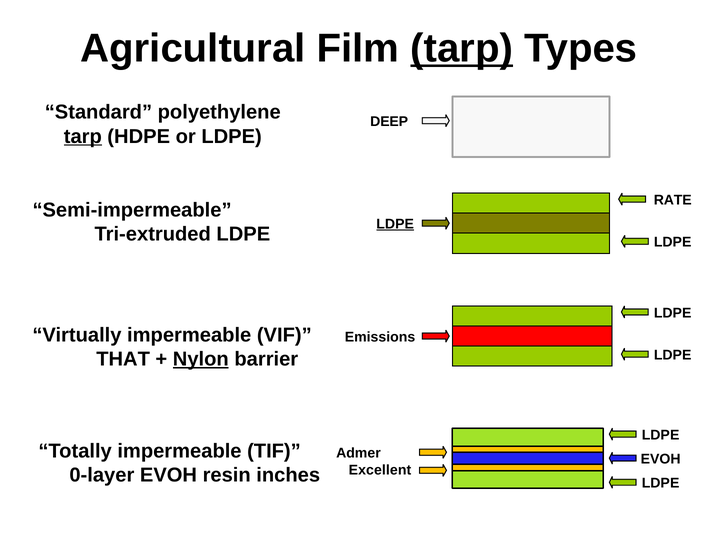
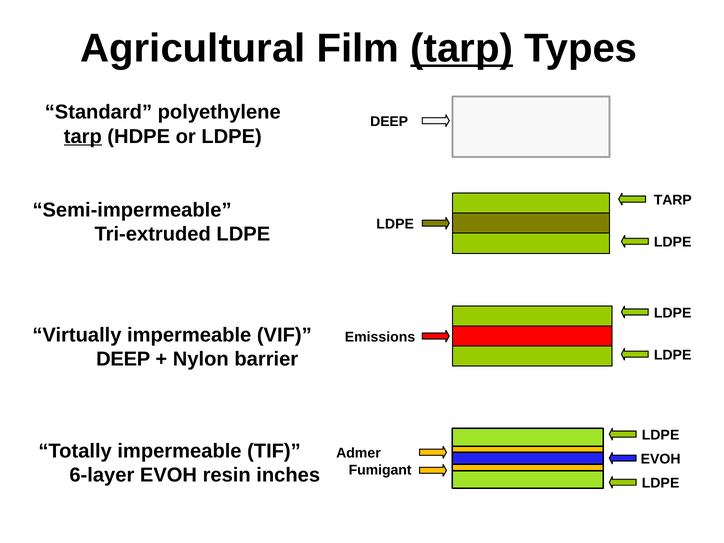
RATE at (673, 200): RATE -> TARP
LDPE at (395, 224) underline: present -> none
THAT at (123, 359): THAT -> DEEP
Nylon underline: present -> none
Excellent: Excellent -> Fumigant
0-layer: 0-layer -> 6-layer
